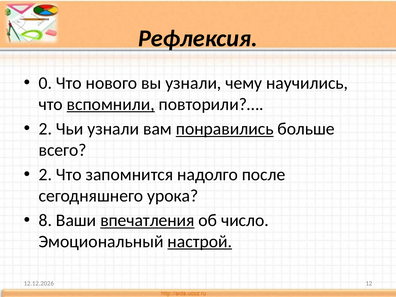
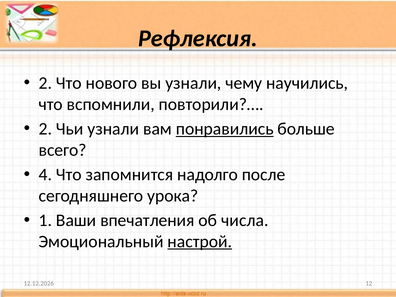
0 at (45, 83): 0 -> 2
вспомнили underline: present -> none
2 at (45, 175): 2 -> 4
8: 8 -> 1
впечатления underline: present -> none
число: число -> числа
